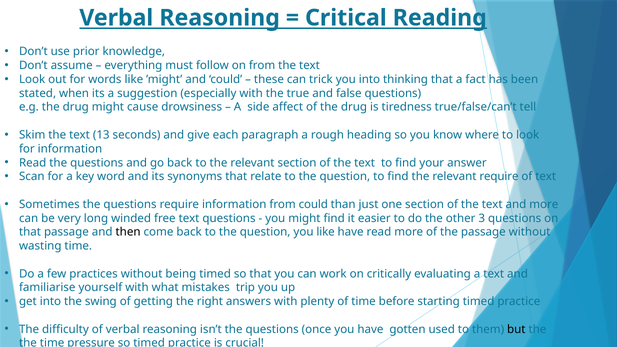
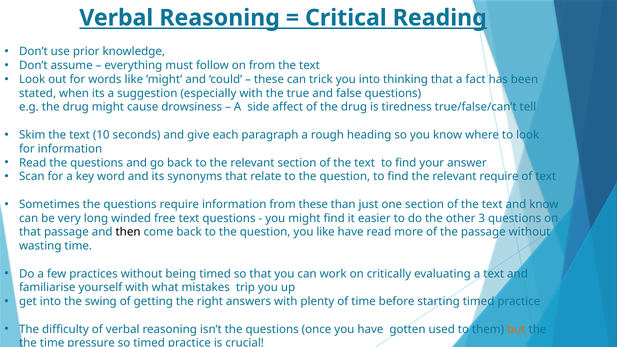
13: 13 -> 10
from could: could -> these
and more: more -> know
but colour: black -> orange
